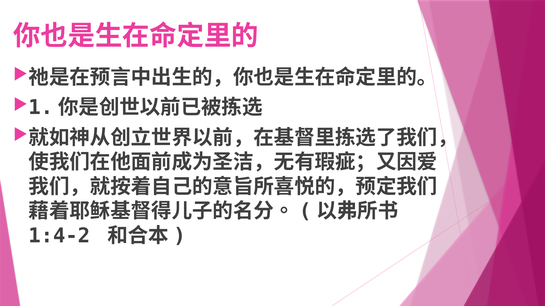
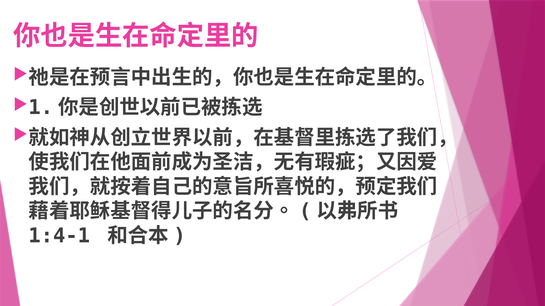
1:4-2: 1:4-2 -> 1:4-1
